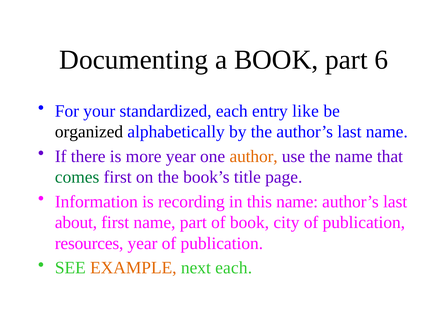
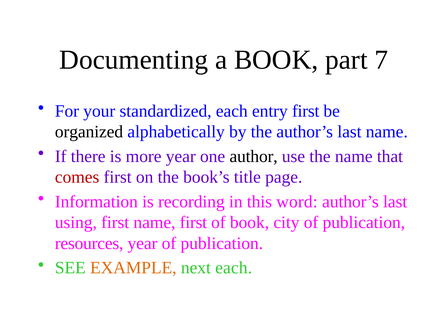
6: 6 -> 7
entry like: like -> first
author colour: orange -> black
comes colour: green -> red
this name: name -> word
about: about -> using
name part: part -> first
